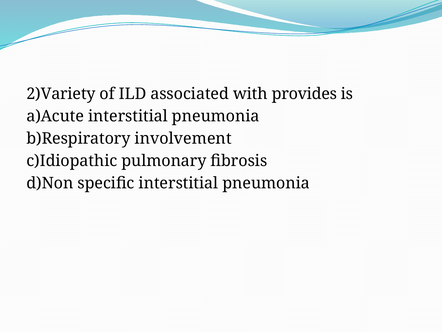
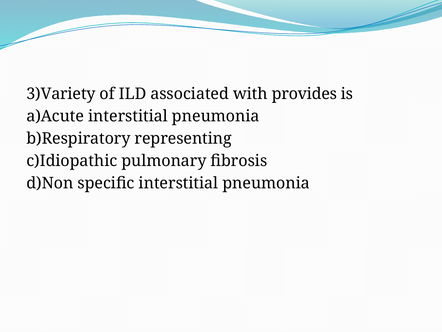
2)Variety: 2)Variety -> 3)Variety
involvement: involvement -> representing
